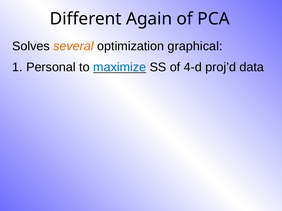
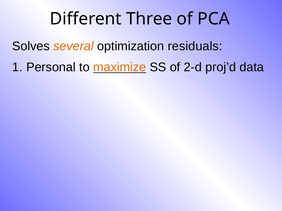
Again: Again -> Three
graphical: graphical -> residuals
maximize colour: blue -> orange
4-d: 4-d -> 2-d
